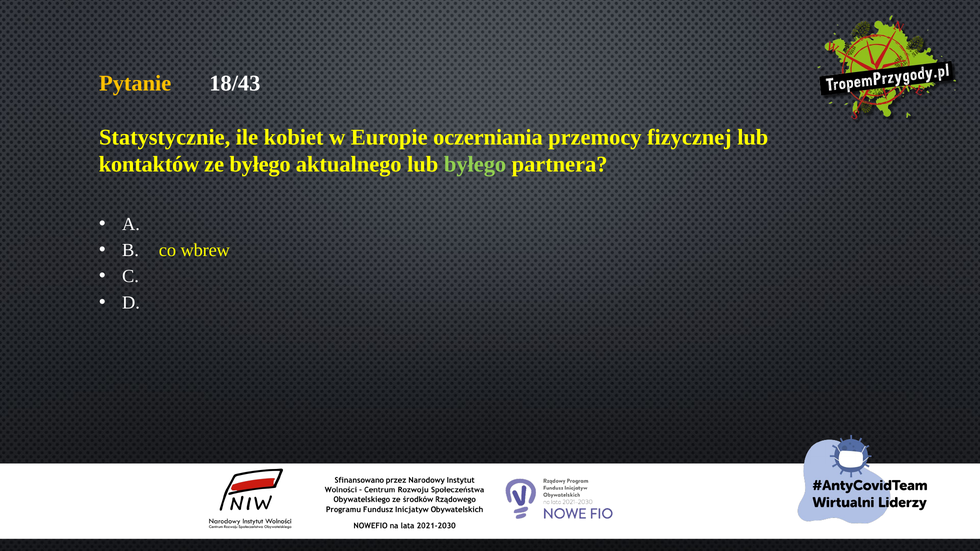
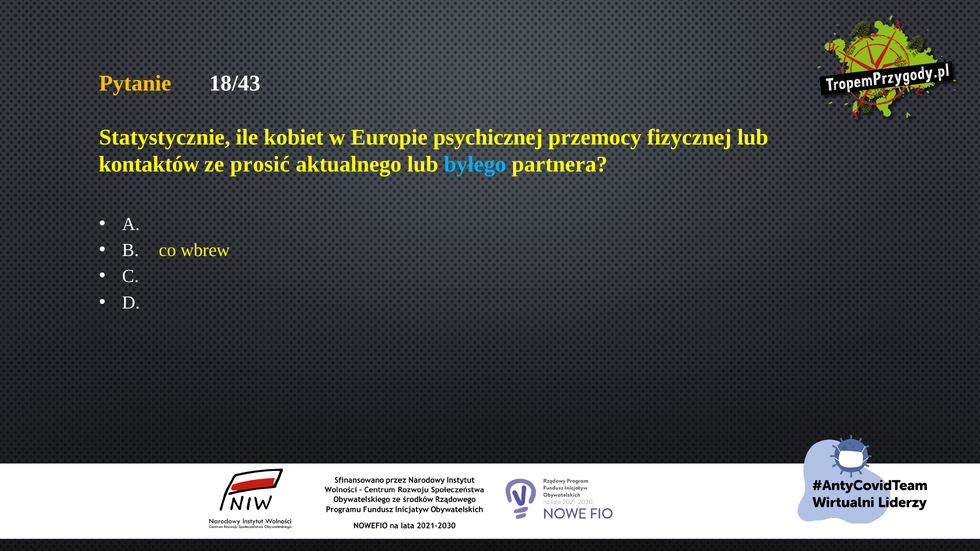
oczerniania: oczerniania -> psychicznej
ze byłego: byłego -> prosić
byłego at (475, 164) colour: light green -> light blue
